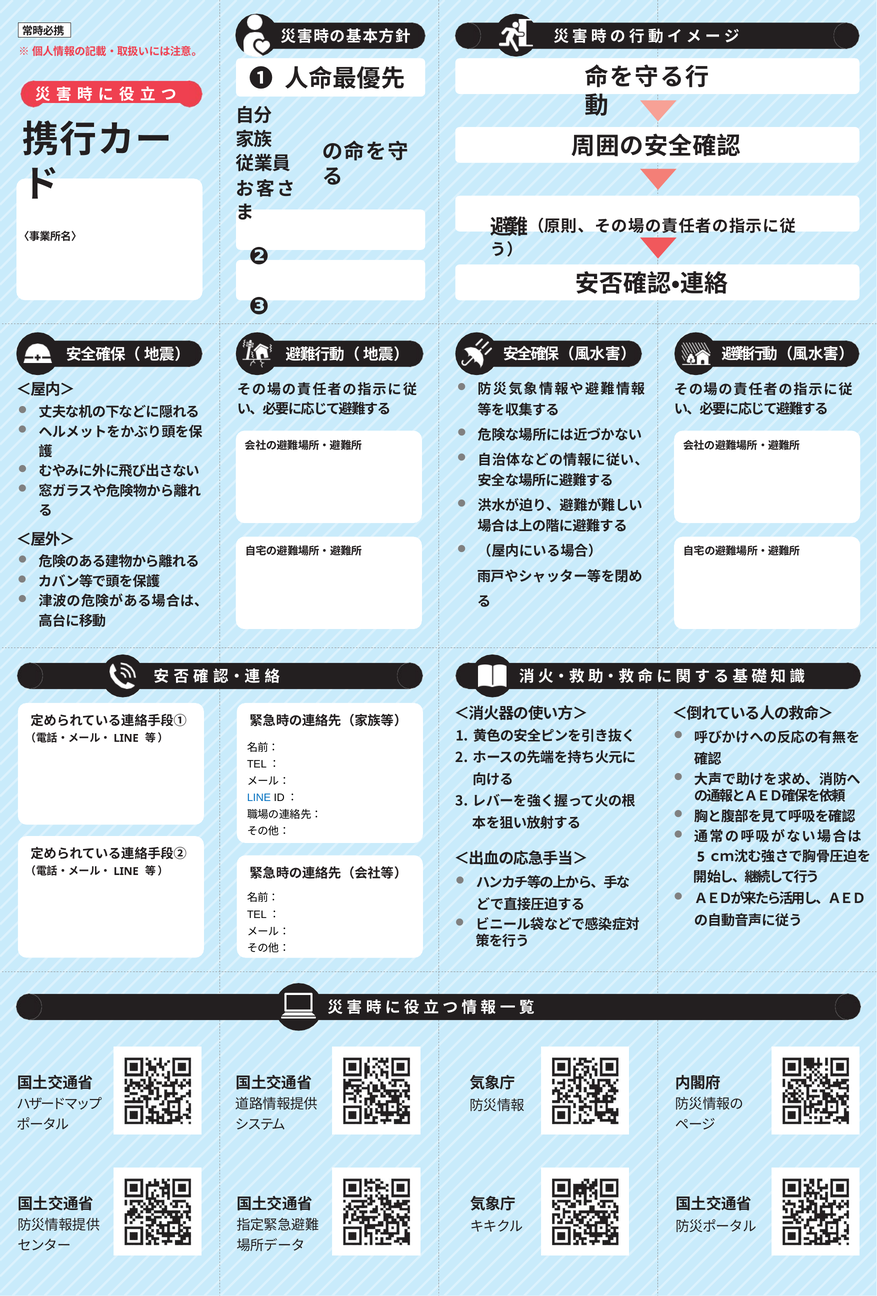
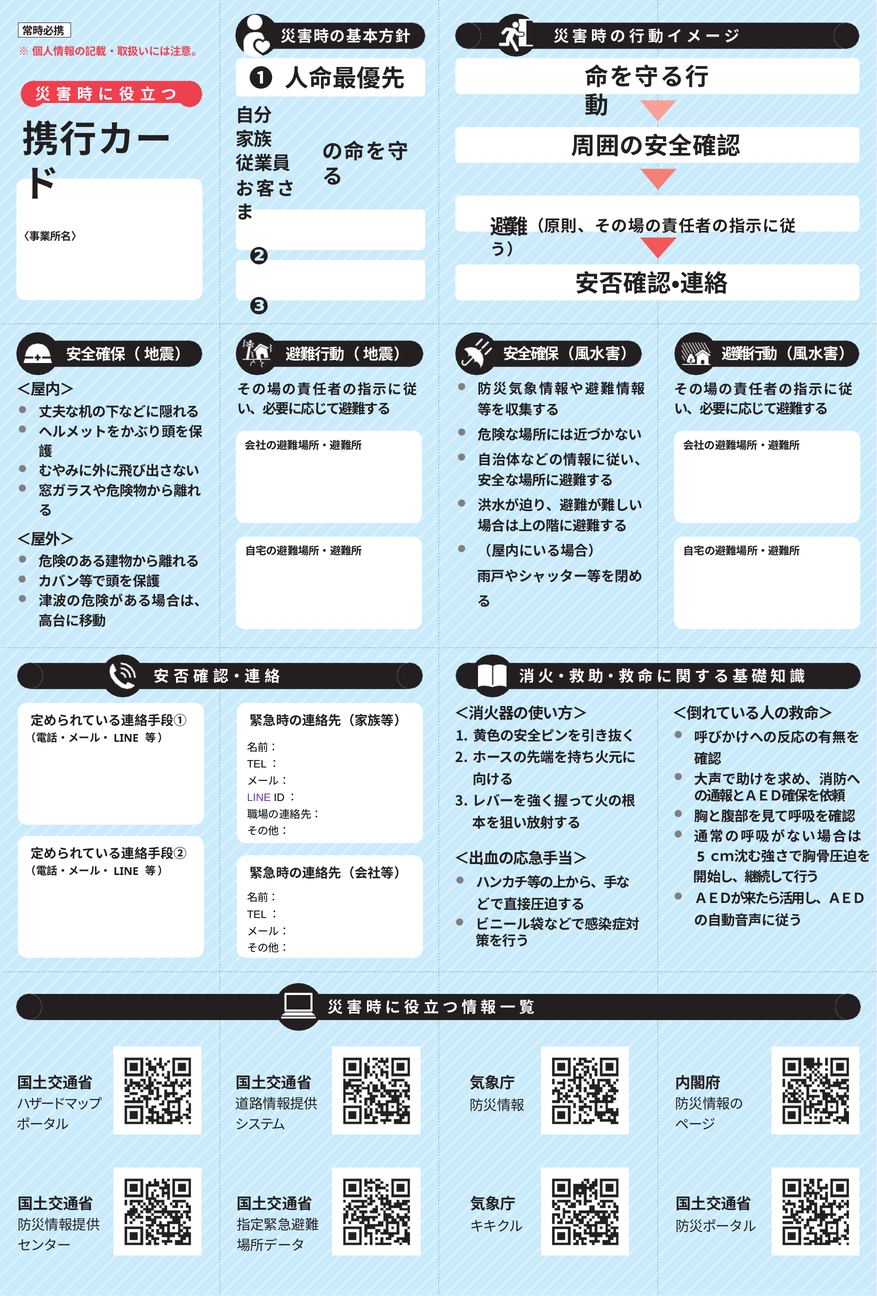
LINE colour: blue -> purple
